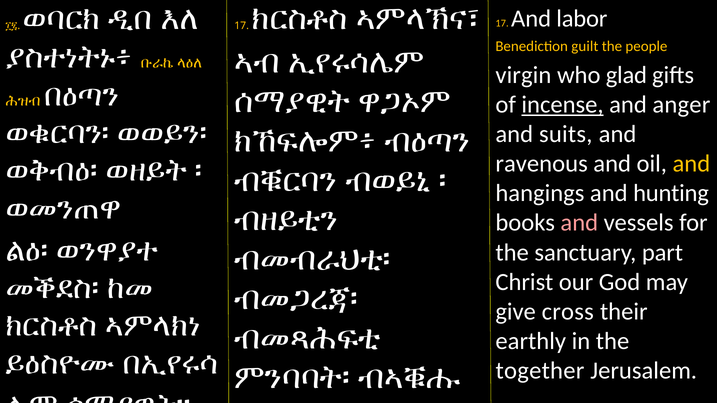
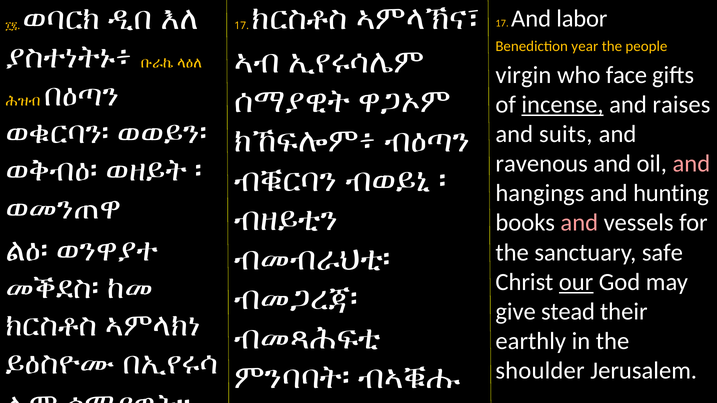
guilt: guilt -> year
glad: glad -> face
anger: anger -> raises
and at (691, 164) colour: yellow -> pink
part: part -> safe
our underline: none -> present
cross: cross -> stead
together: together -> shoulder
